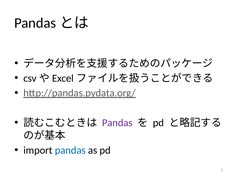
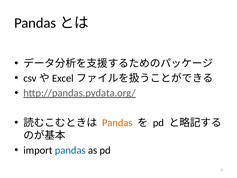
Pandas at (117, 123) colour: purple -> orange
